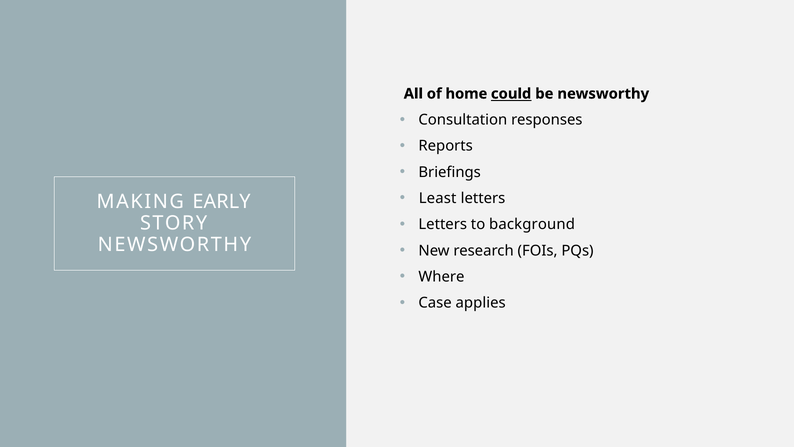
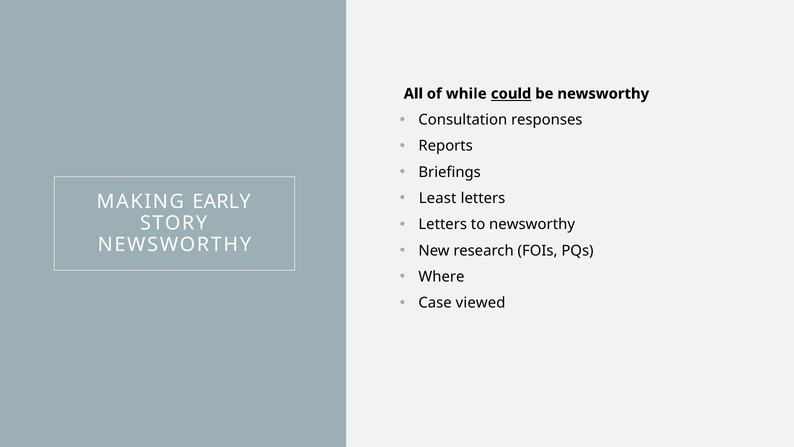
home: home -> while
to background: background -> newsworthy
applies: applies -> viewed
